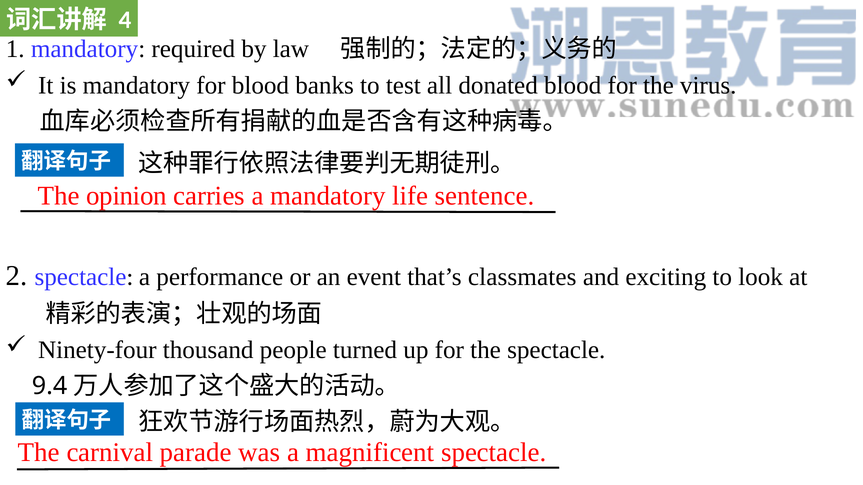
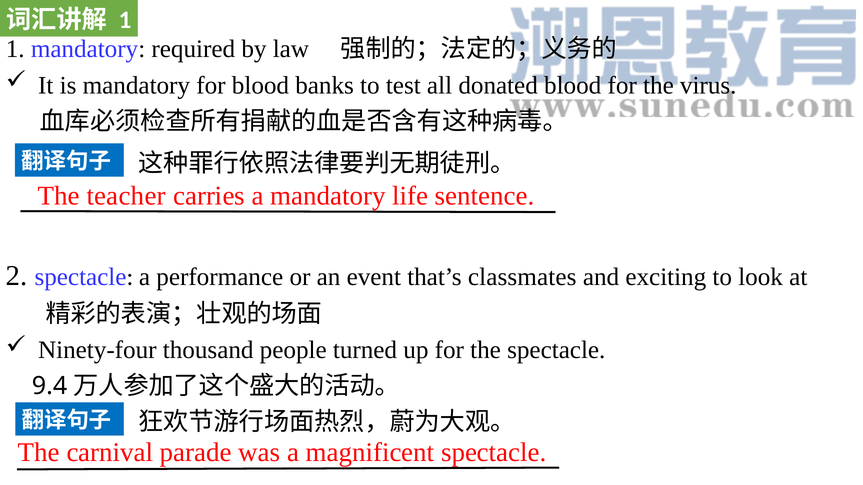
4 at (125, 20): 4 -> 1
opinion: opinion -> teacher
